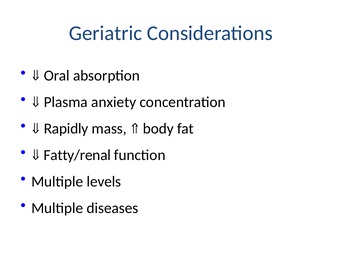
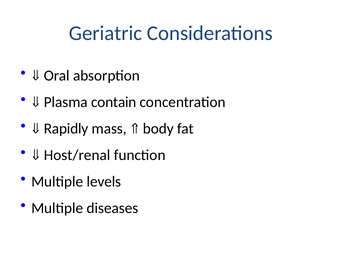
anxiety: anxiety -> contain
Fatty/renal: Fatty/renal -> Host/renal
